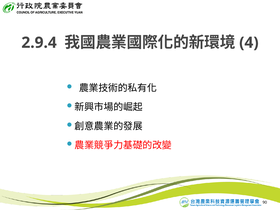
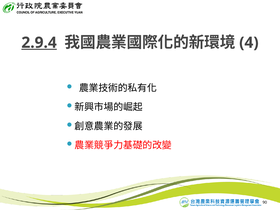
2.9.4 underline: none -> present
